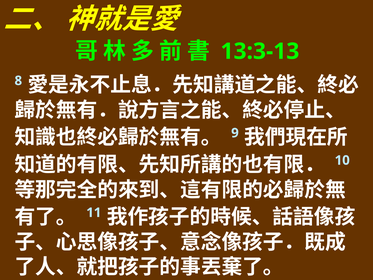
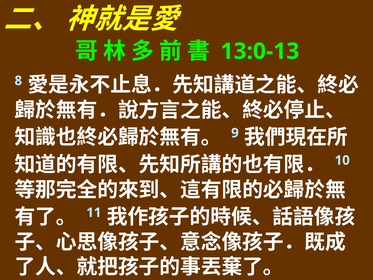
13:3-13: 13:3-13 -> 13:0-13
